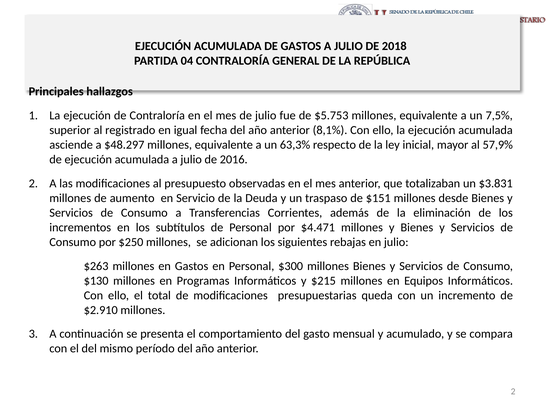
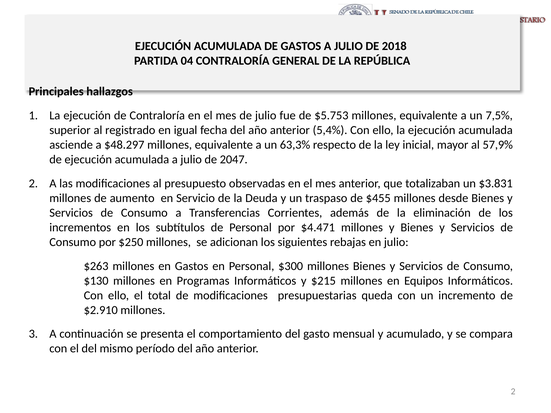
8,1%: 8,1% -> 5,4%
2016: 2016 -> 2047
$151: $151 -> $455
